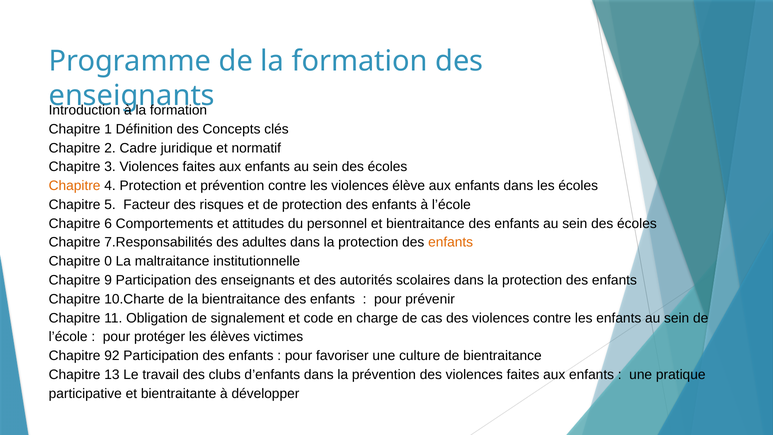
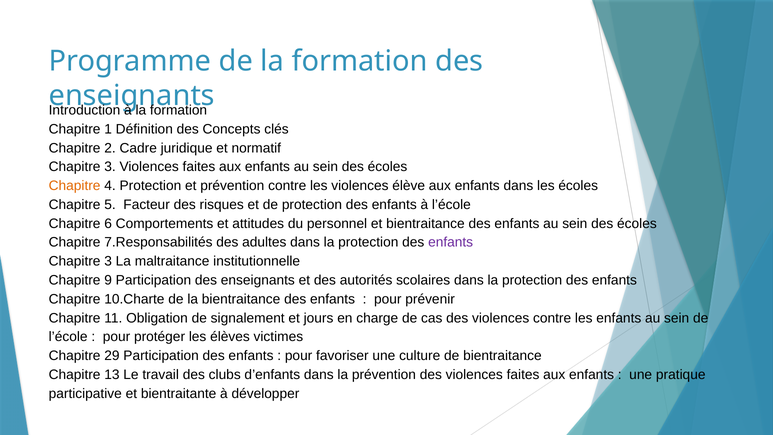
enfants at (451, 242) colour: orange -> purple
0 at (108, 261): 0 -> 3
code: code -> jours
92: 92 -> 29
